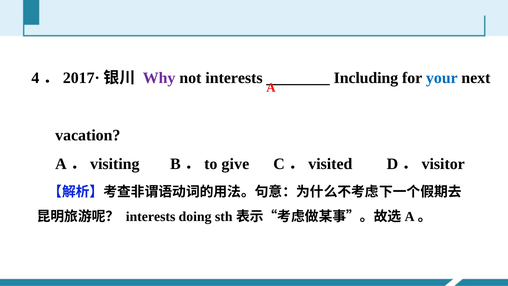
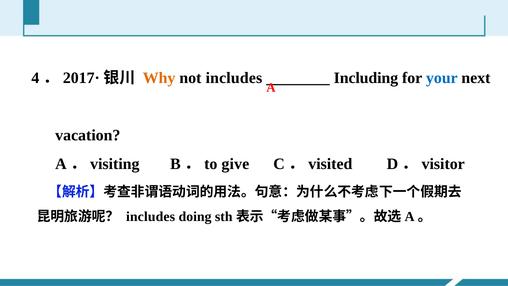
Why colour: purple -> orange
not interests: interests -> includes
interests at (151, 216): interests -> includes
